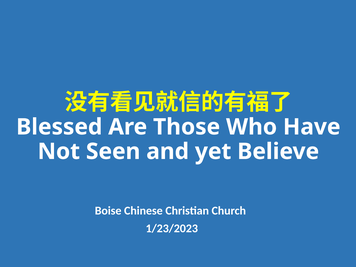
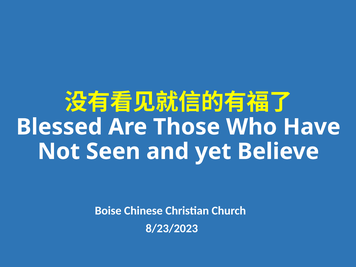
1/23/2023: 1/23/2023 -> 8/23/2023
